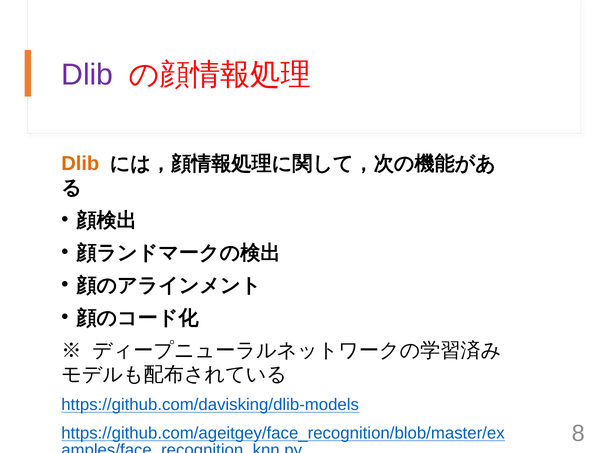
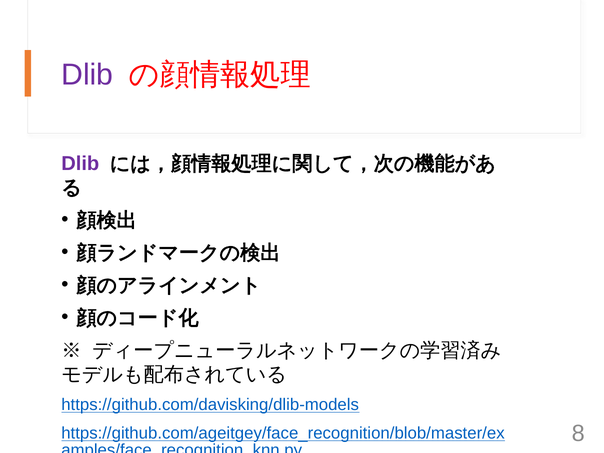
Dlib at (80, 163) colour: orange -> purple
